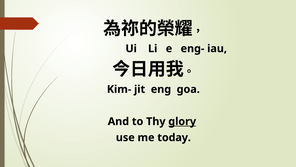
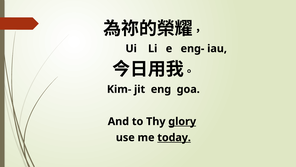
today underline: none -> present
